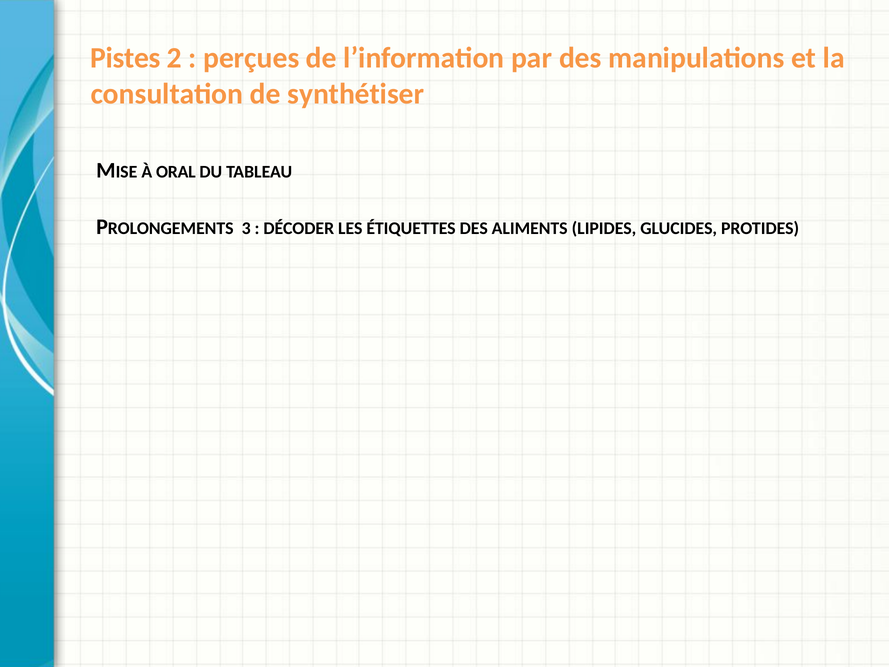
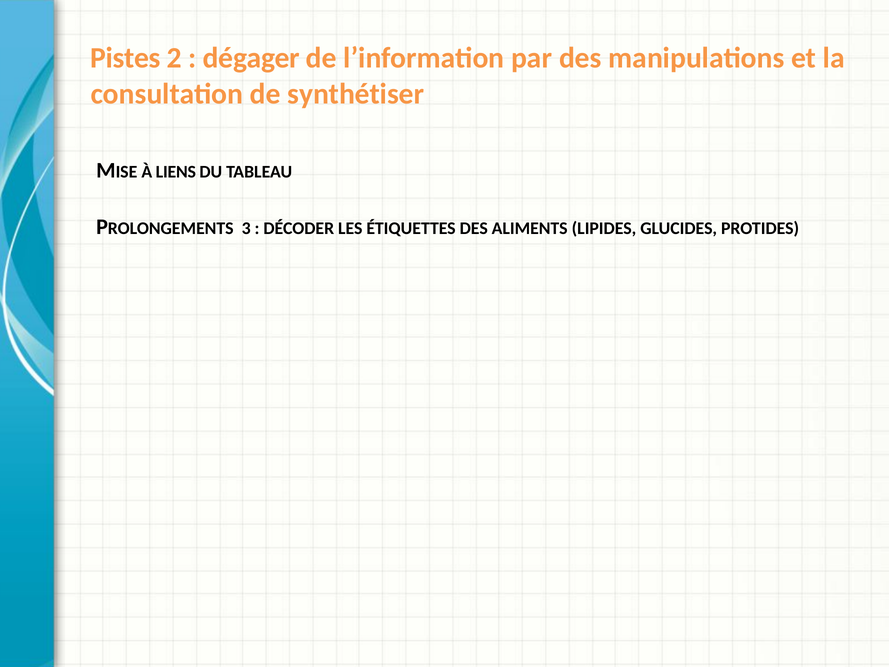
perçues: perçues -> dégager
ORAL: ORAL -> LIENS
